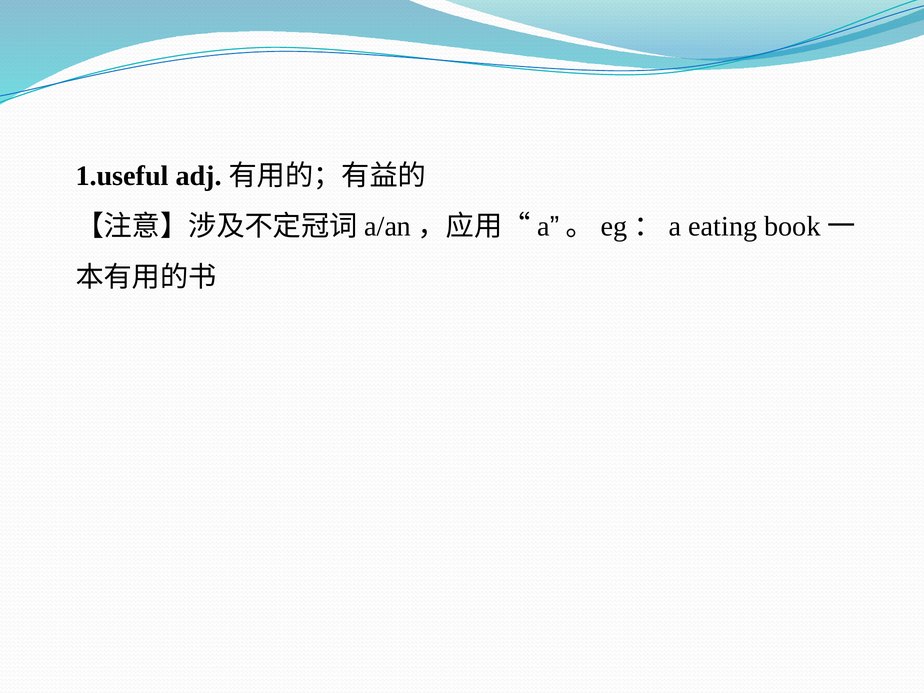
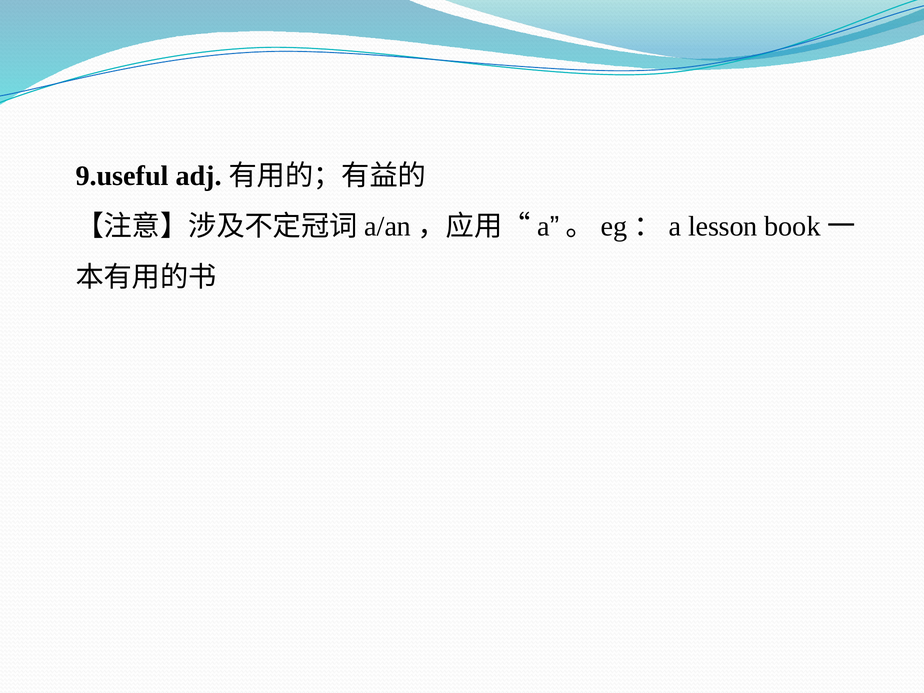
1.useful: 1.useful -> 9.useful
eating: eating -> lesson
